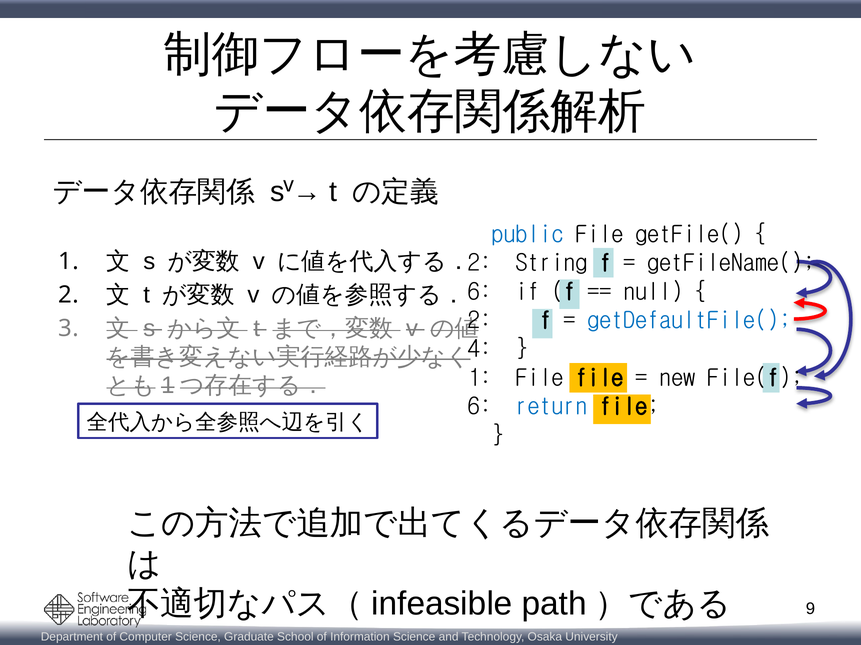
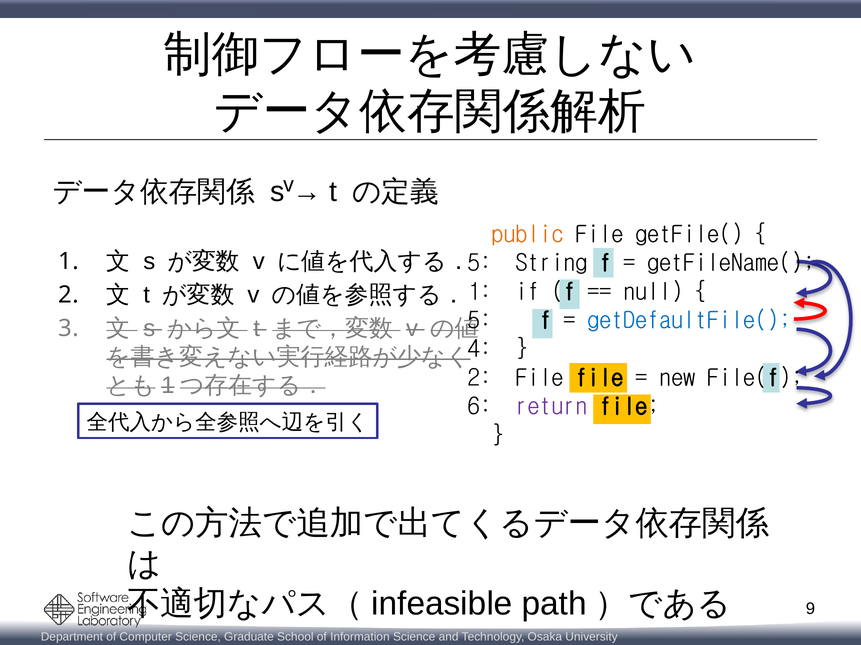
public colour: blue -> orange
2 at (480, 263): 2 -> 5
6 at (480, 292): 6 -> 1
2 at (480, 321): 2 -> 5
1 at (480, 378): 1 -> 2
return colour: blue -> purple
